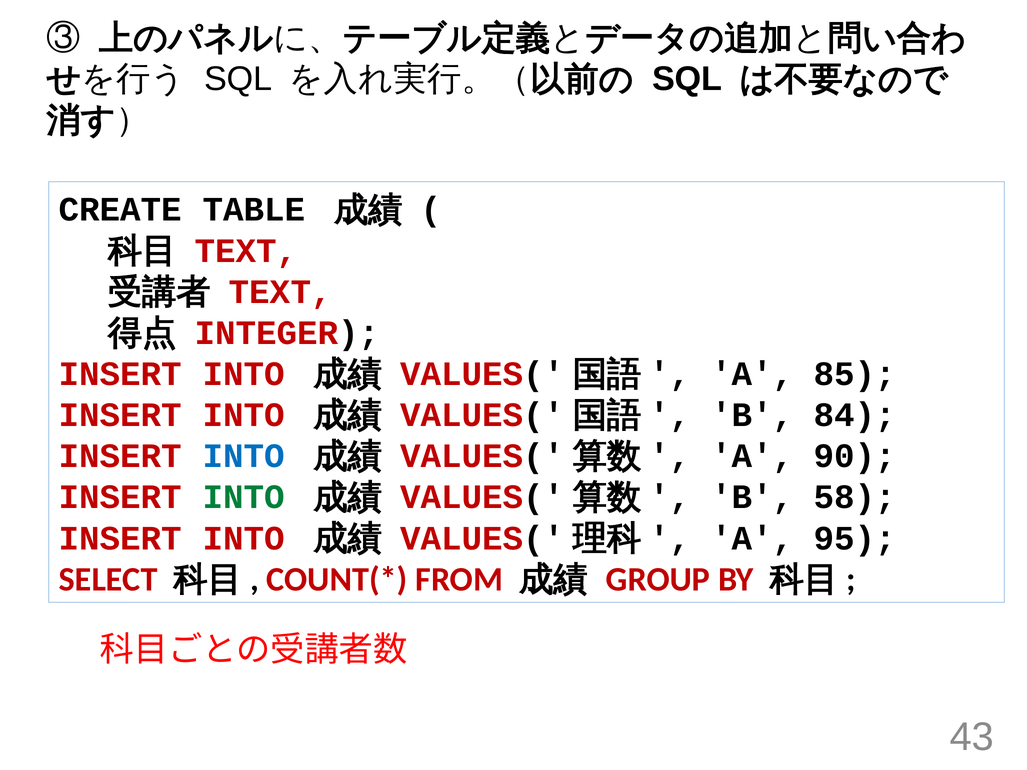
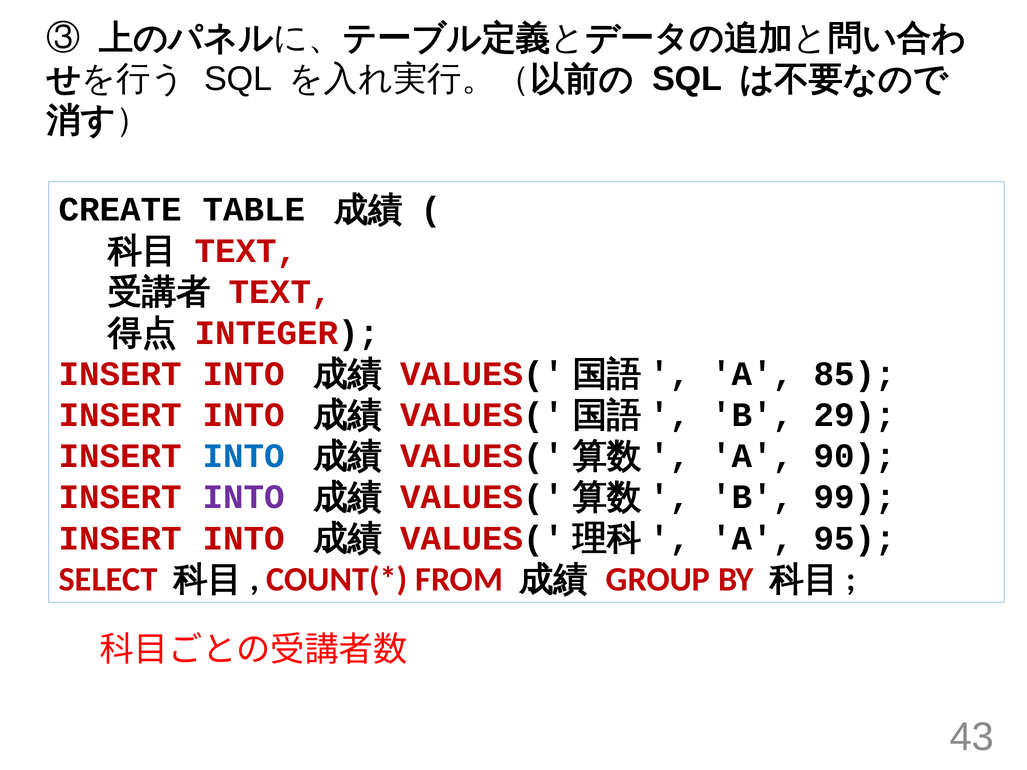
84: 84 -> 29
INTO at (244, 497) colour: green -> purple
58: 58 -> 99
